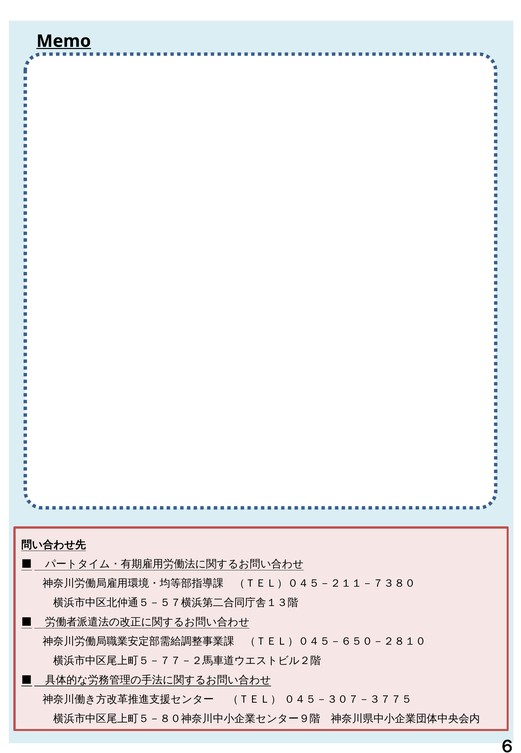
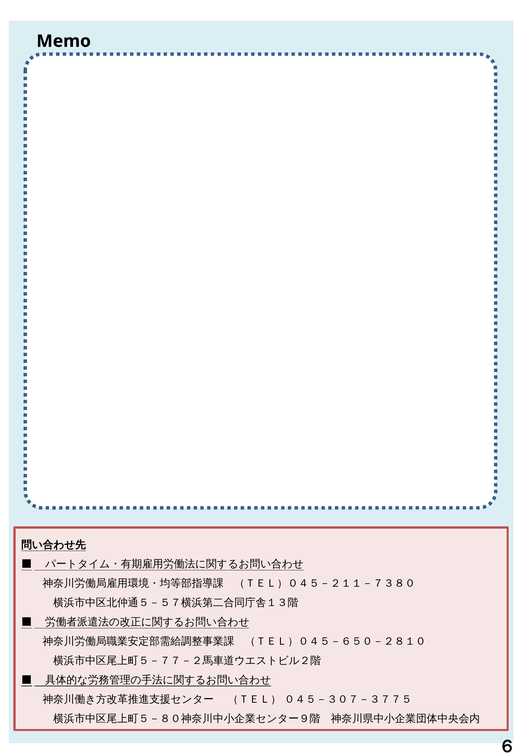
Memo underline: present -> none
